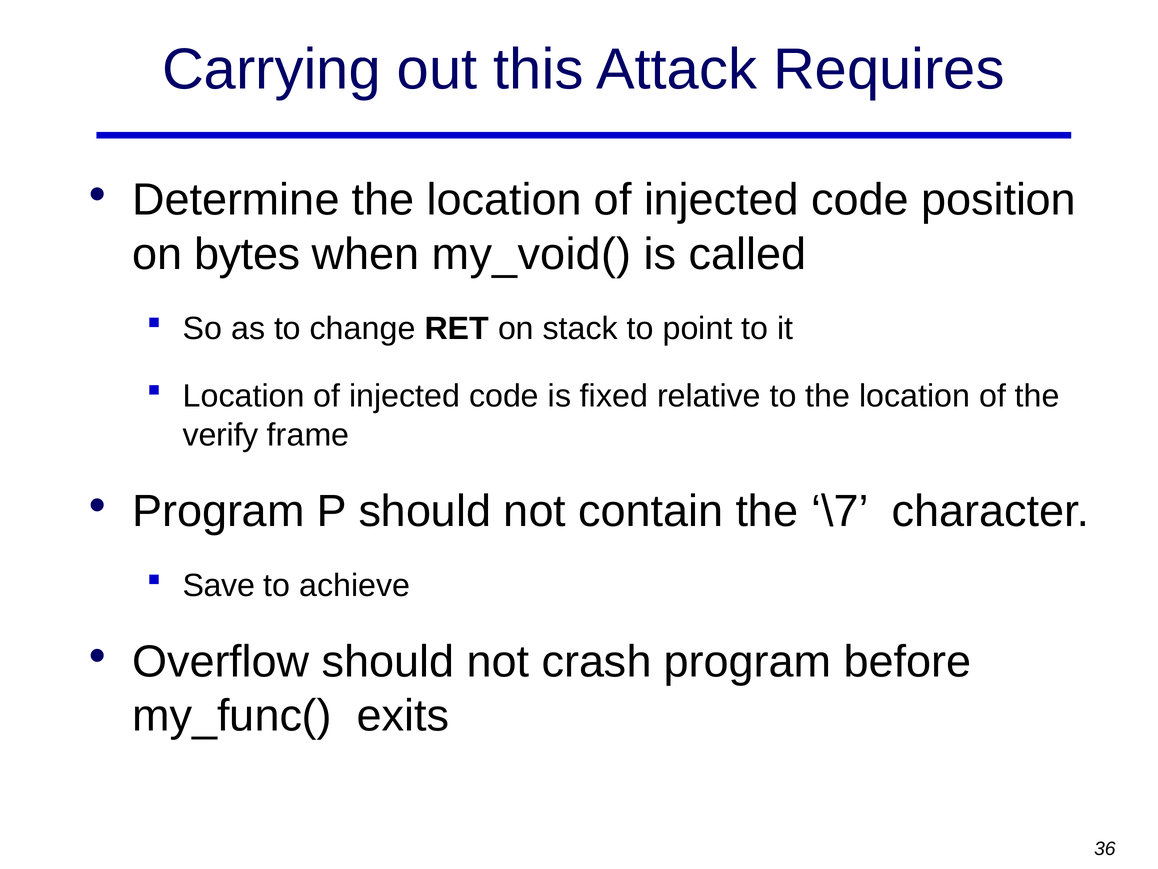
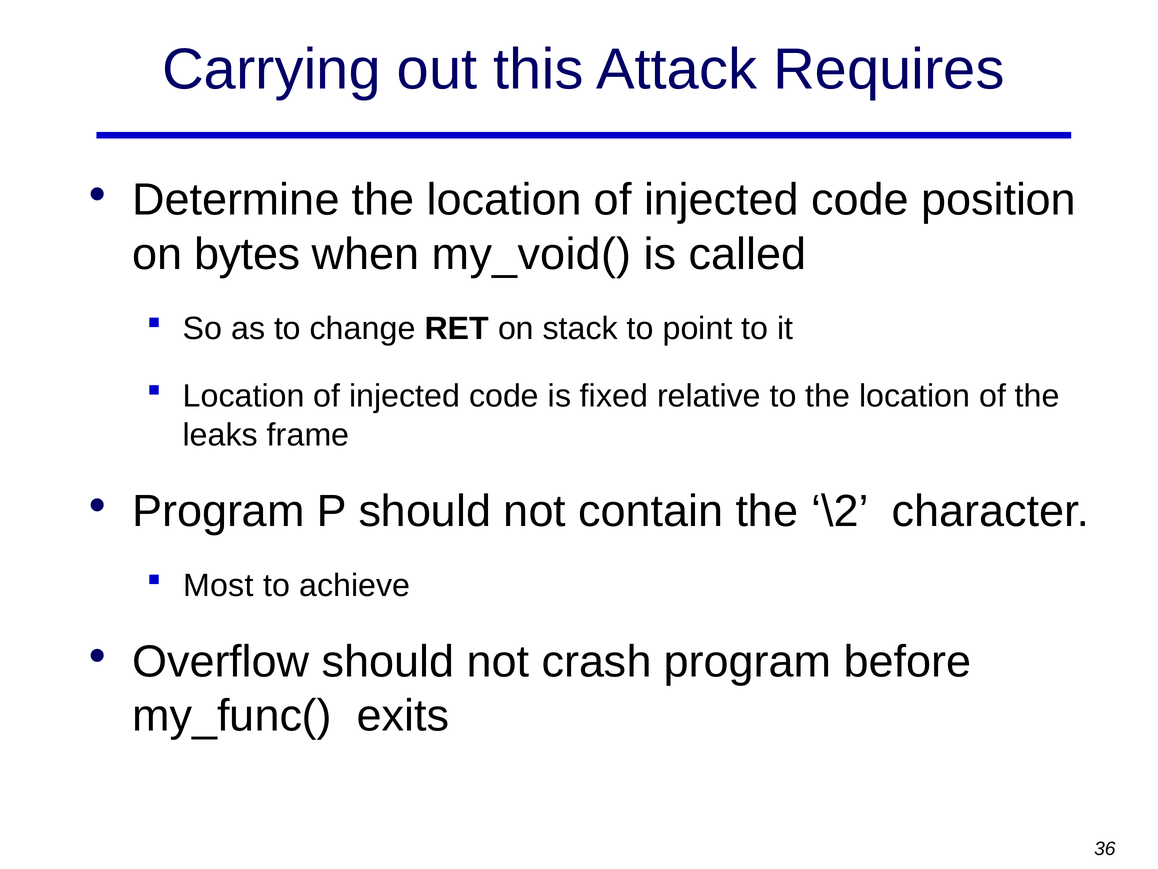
verify: verify -> leaks
\7: \7 -> \2
Save: Save -> Most
